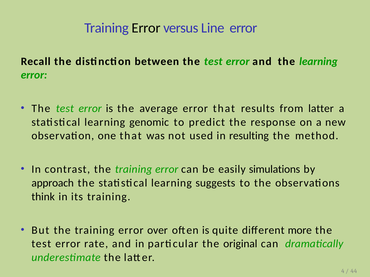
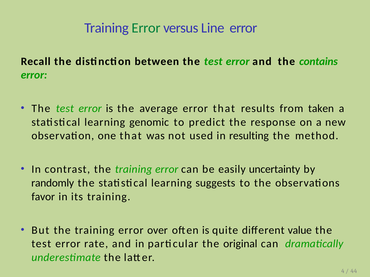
Error at (146, 28) colour: black -> green
the learning: learning -> contains
from latter: latter -> taken
simulations: simulations -> uncertainty
approach: approach -> randomly
think: think -> favor
more: more -> value
